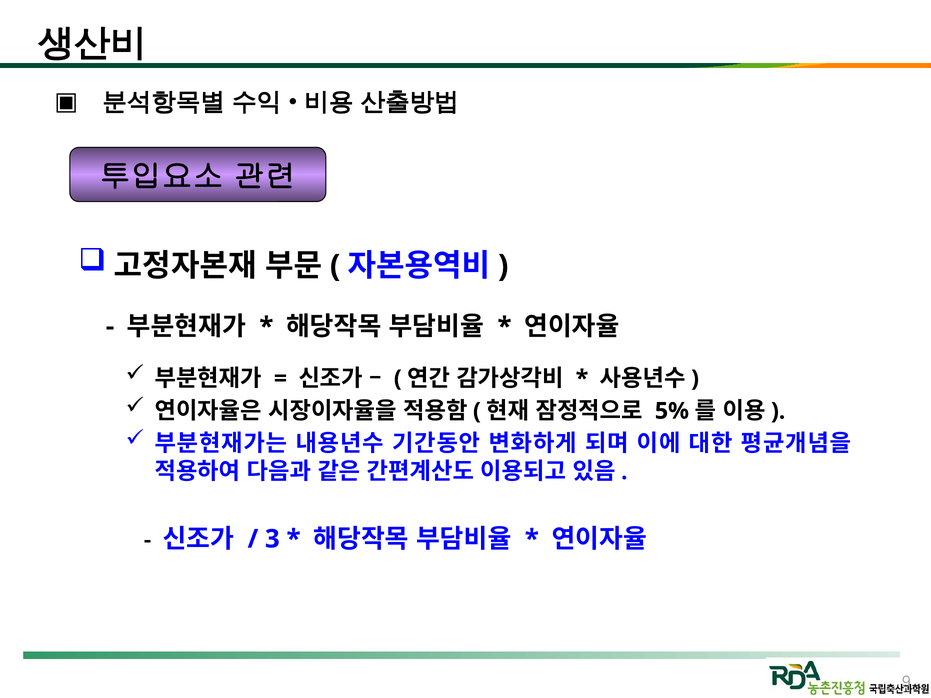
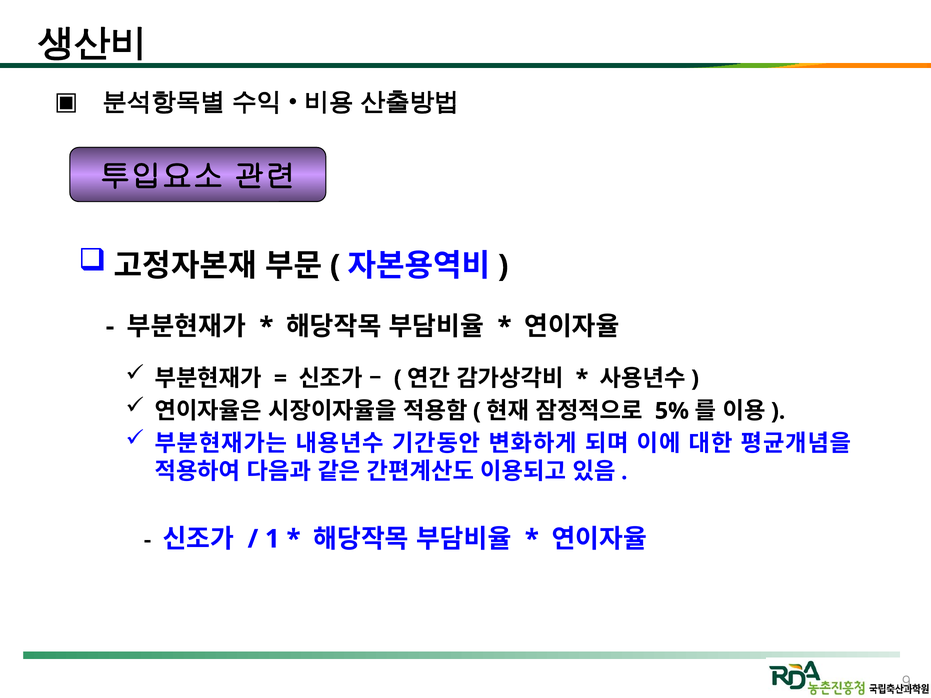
3: 3 -> 1
